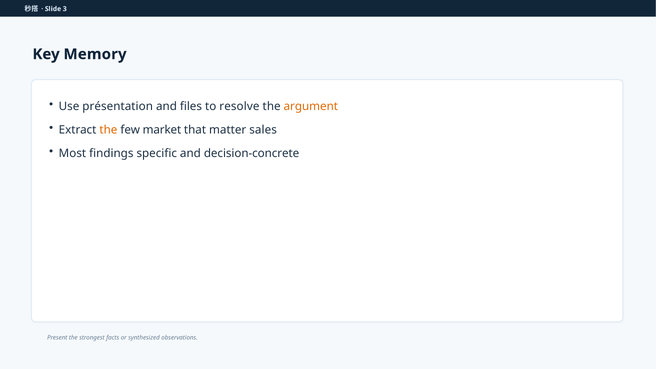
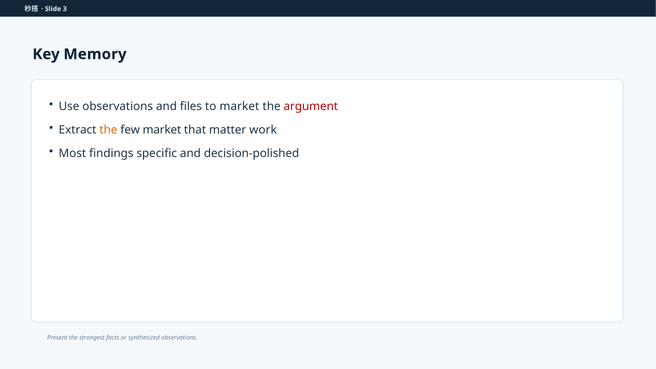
Use présentation: présentation -> observations
to resolve: resolve -> market
argument colour: orange -> red
sales: sales -> work
decision-concrete: decision-concrete -> decision-polished
